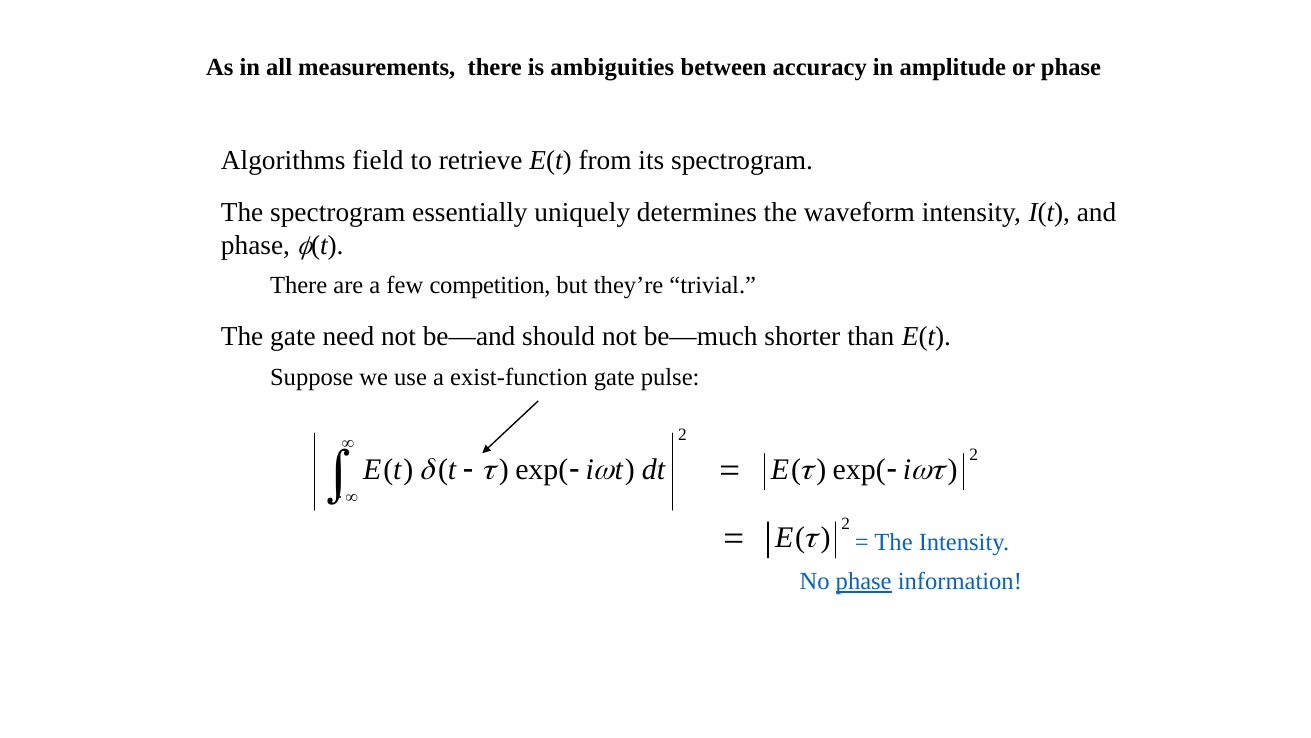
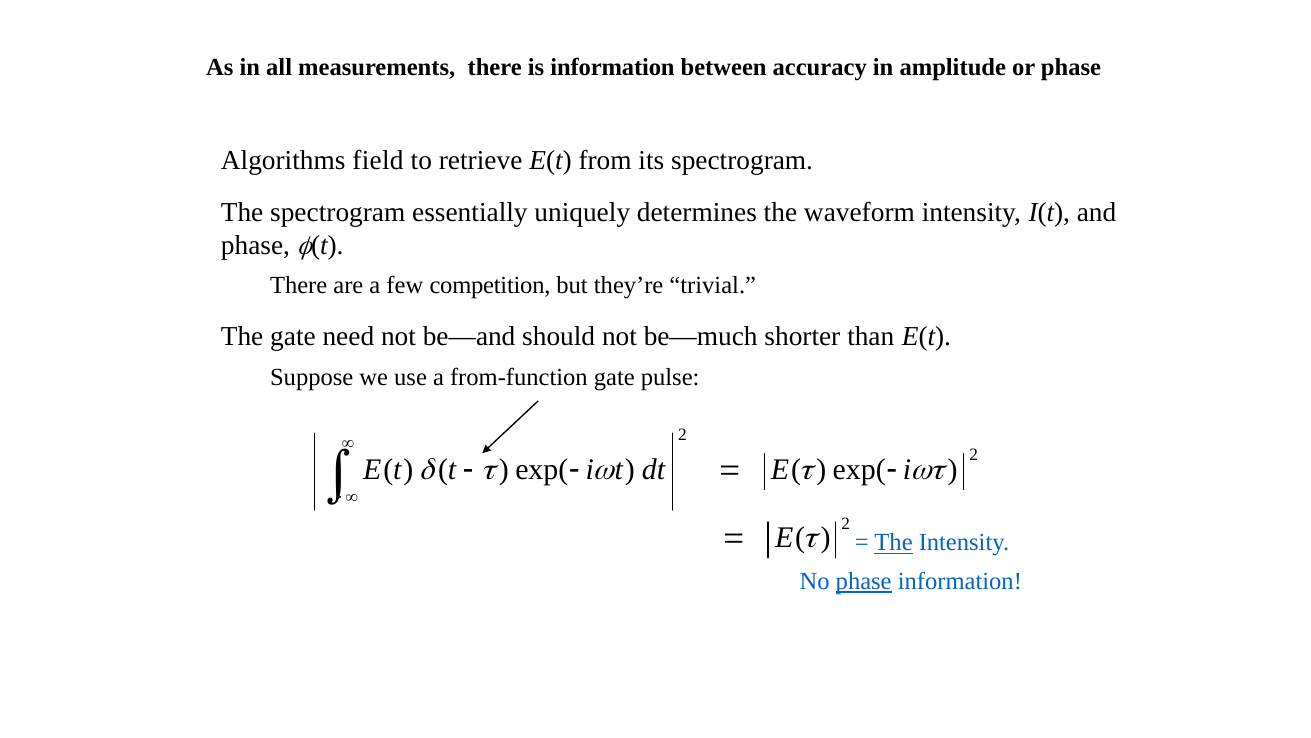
is ambiguities: ambiguities -> information
exist-function: exist-function -> from-function
The at (894, 542) underline: none -> present
